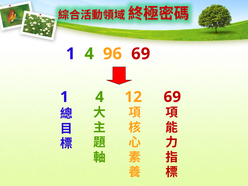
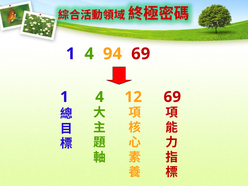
96: 96 -> 94
